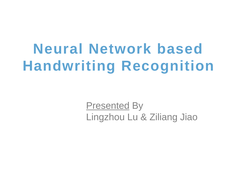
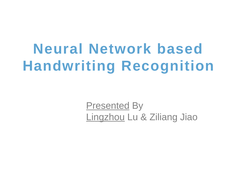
Lingzhou underline: none -> present
